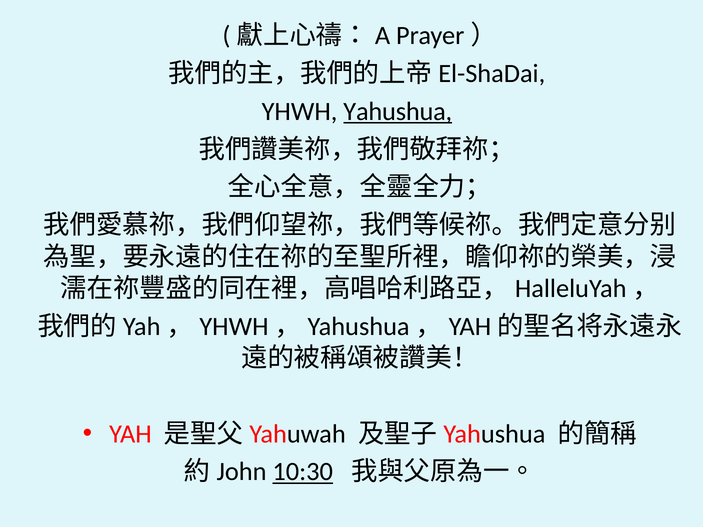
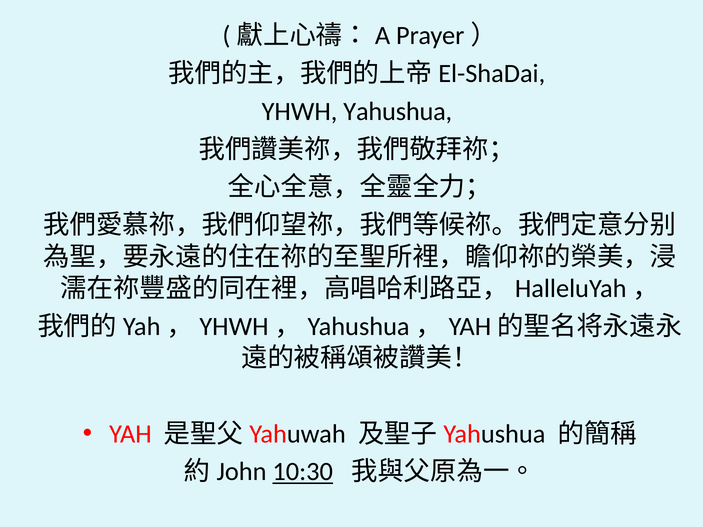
Yahushua underline: present -> none
